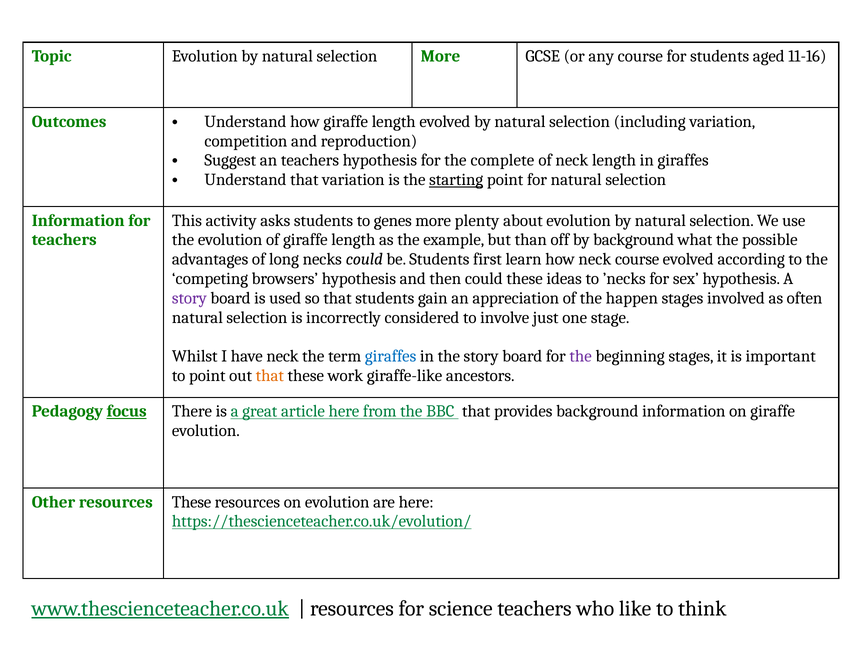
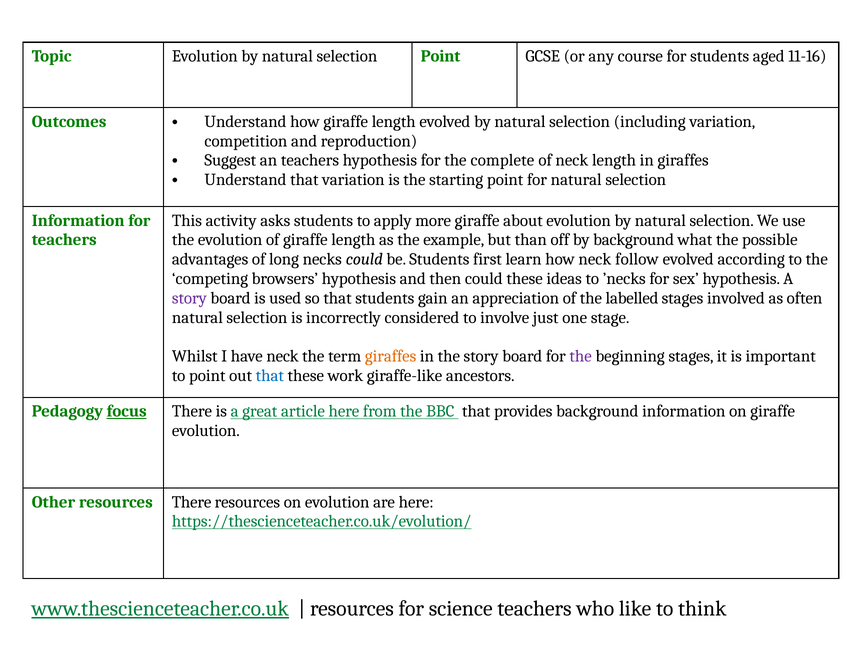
selection More: More -> Point
starting underline: present -> none
genes: genes -> apply
more plenty: plenty -> giraffe
neck course: course -> follow
happen: happen -> labelled
giraffes at (391, 356) colour: blue -> orange
that at (270, 375) colour: orange -> blue
resources These: These -> There
